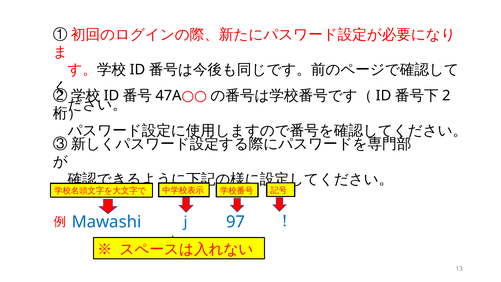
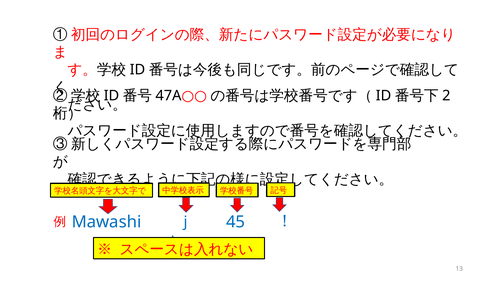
97: 97 -> 45
